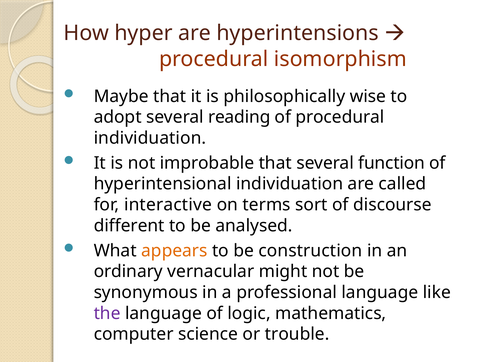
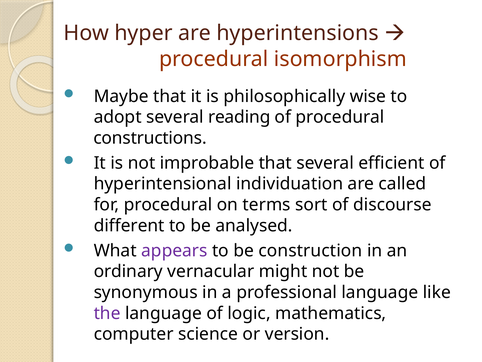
individuation at (150, 138): individuation -> constructions
function: function -> efficient
for interactive: interactive -> procedural
appears colour: orange -> purple
trouble: trouble -> version
